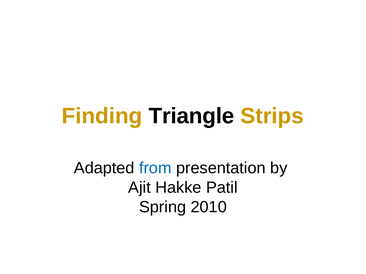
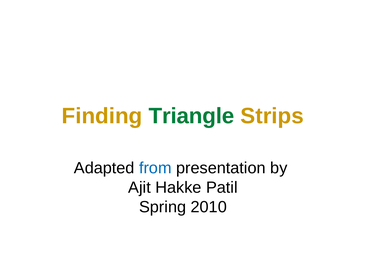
Triangle colour: black -> green
